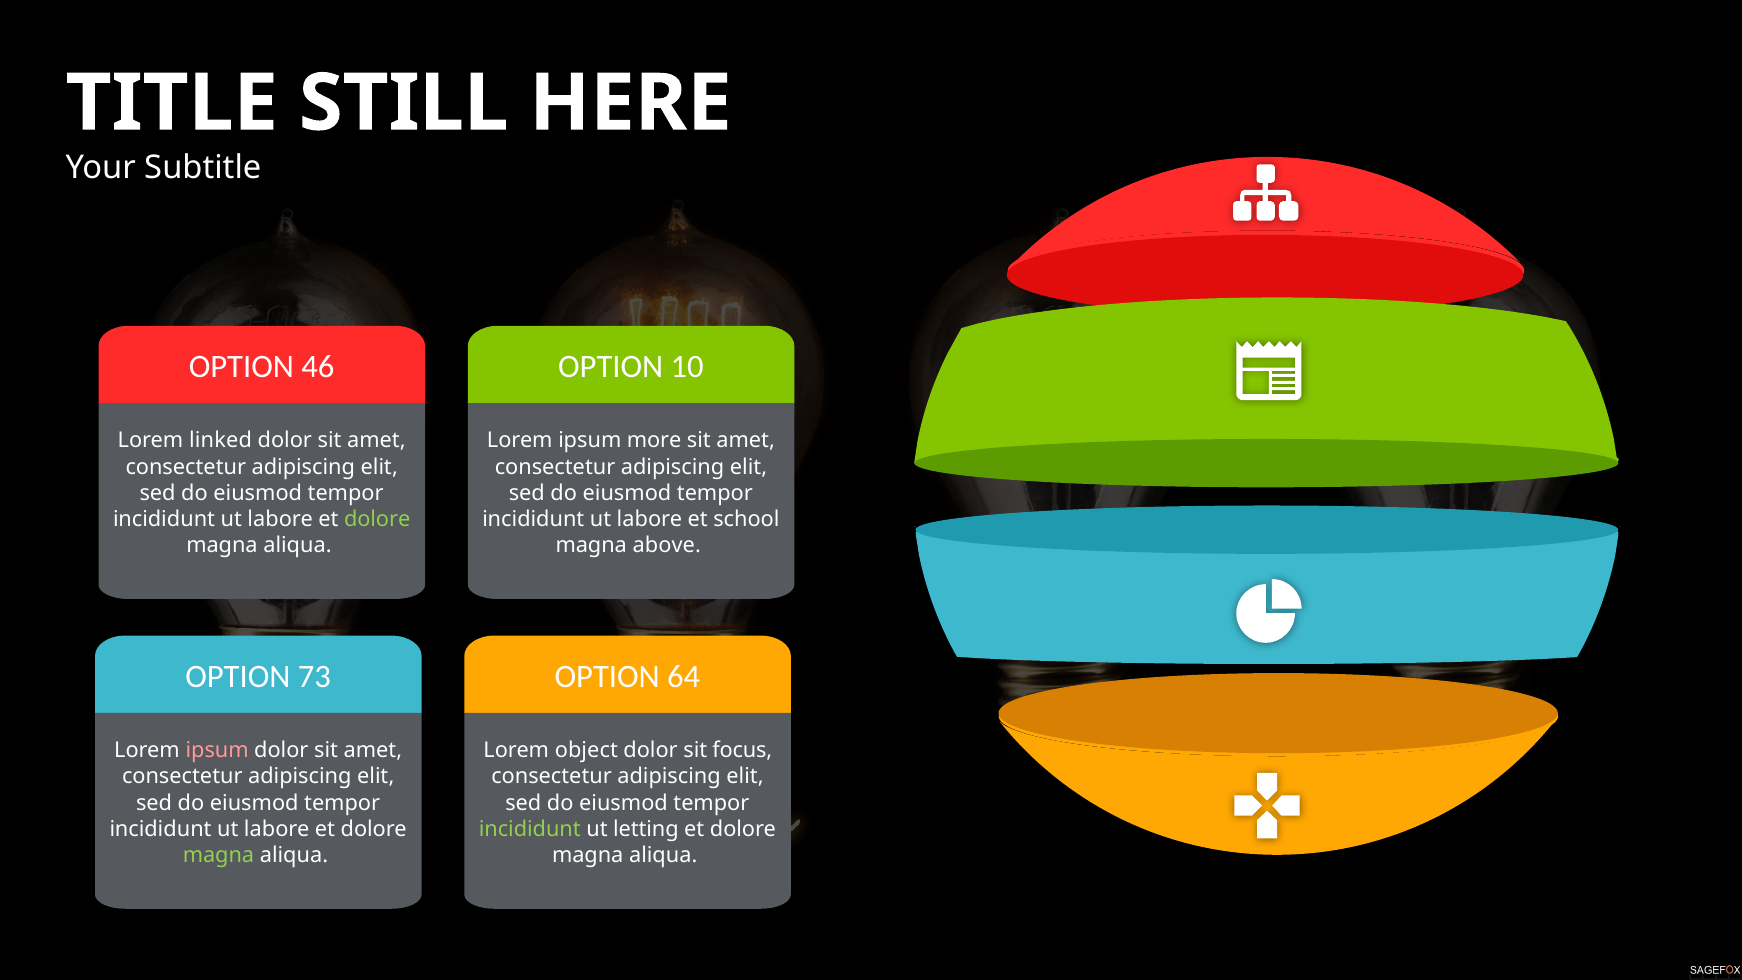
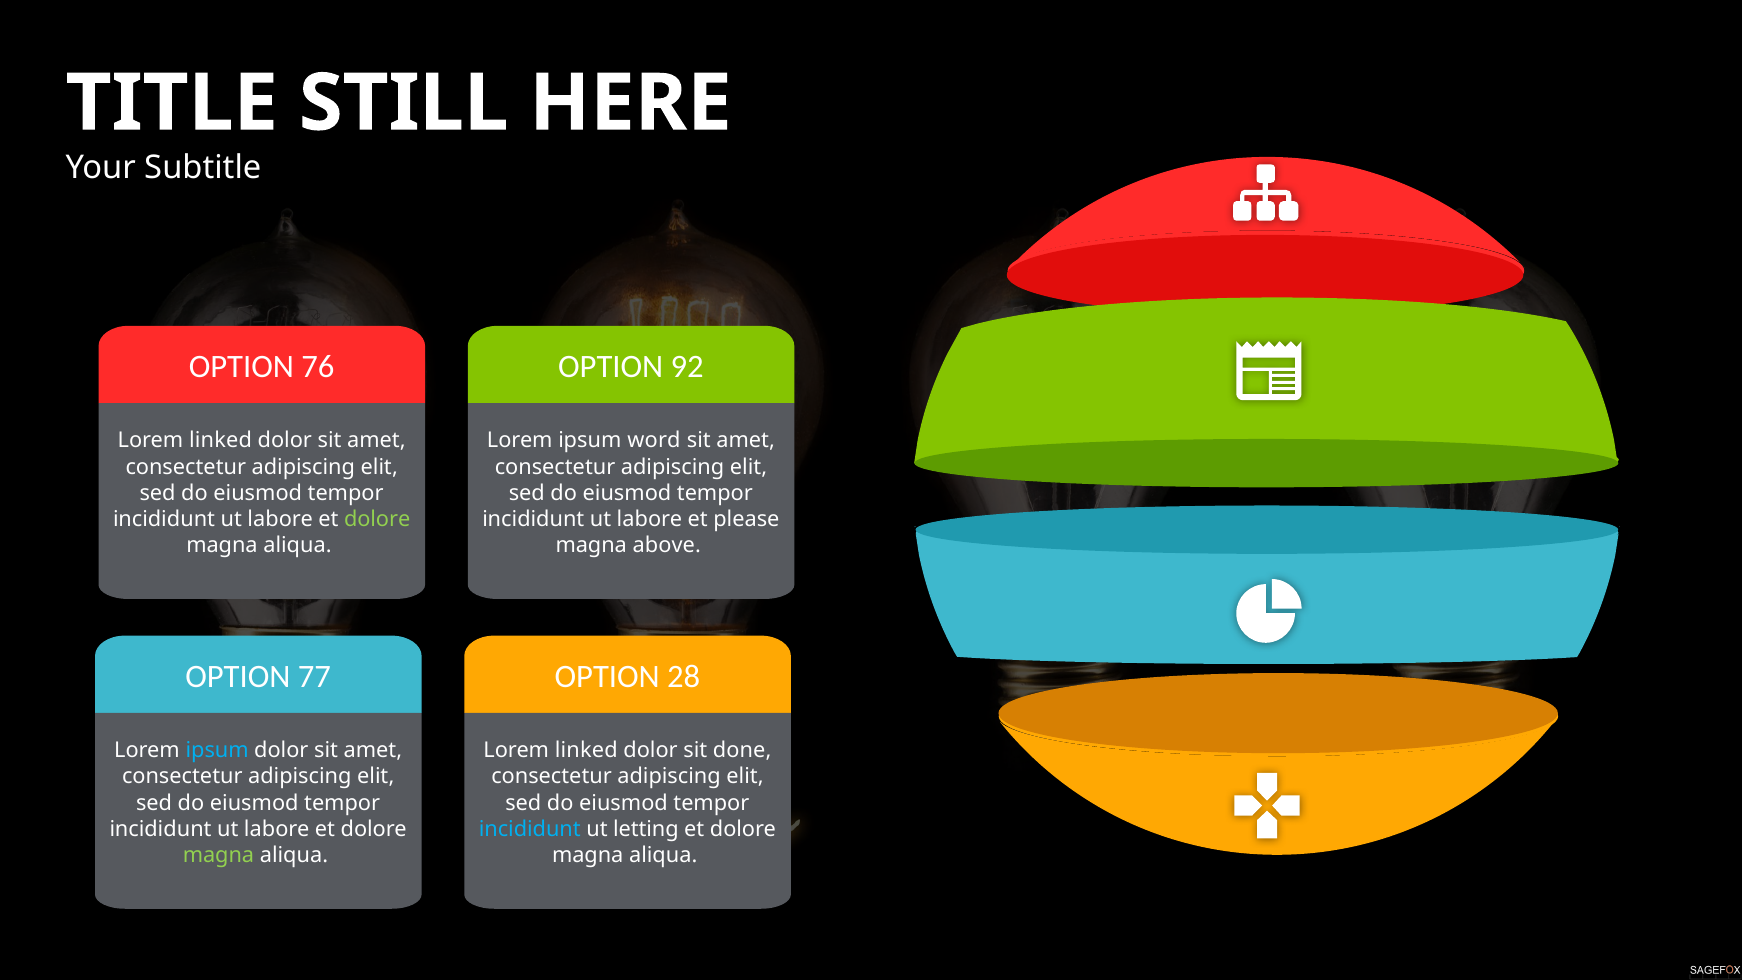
46: 46 -> 76
10: 10 -> 92
more: more -> word
school: school -> please
73: 73 -> 77
64: 64 -> 28
ipsum at (217, 750) colour: pink -> light blue
object at (586, 750): object -> linked
focus: focus -> done
incididunt at (530, 829) colour: light green -> light blue
